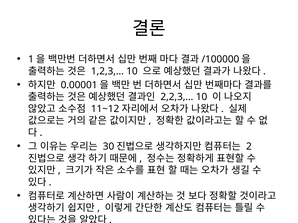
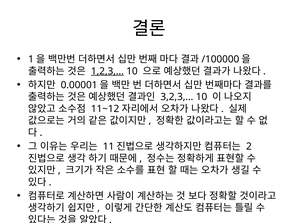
1,2,3,… underline: none -> present
2,2,3,…: 2,2,3,… -> 3,2,3,…
30: 30 -> 11
